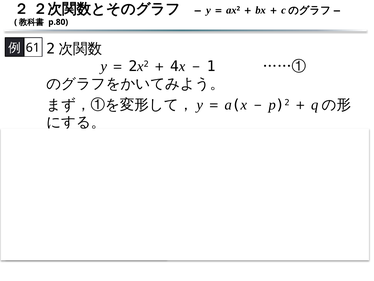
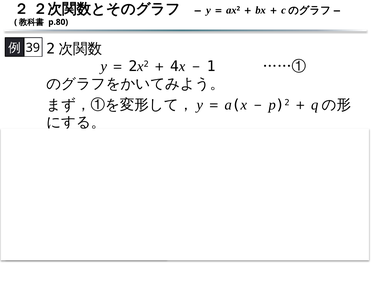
61: 61 -> 39
